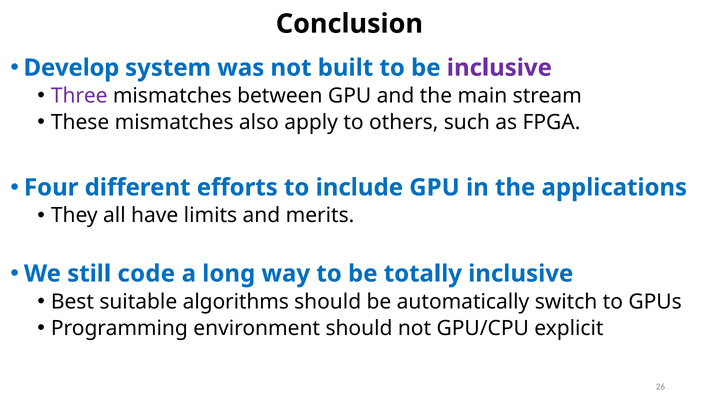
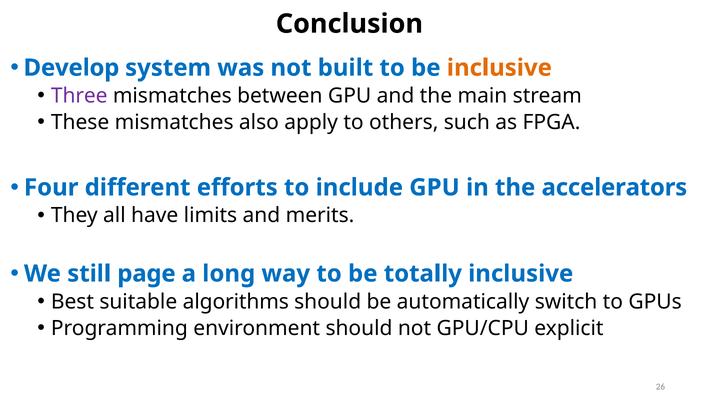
inclusive at (499, 68) colour: purple -> orange
applications: applications -> accelerators
code: code -> page
